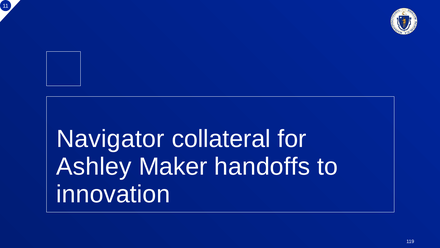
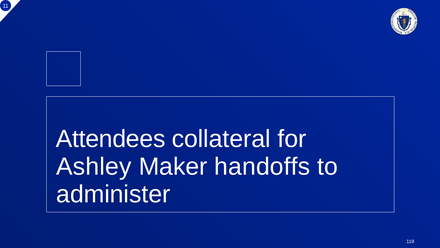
Navigator: Navigator -> Attendees
innovation: innovation -> administer
